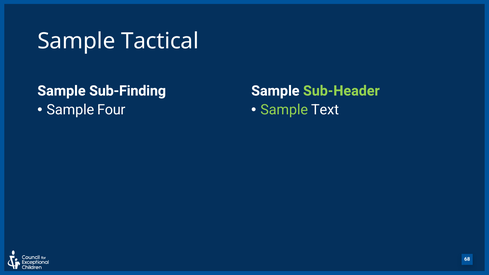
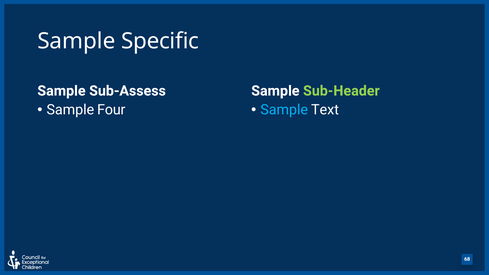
Tactical: Tactical -> Specific
Sub-Finding: Sub-Finding -> Sub-Assess
Sample at (284, 110) colour: light green -> light blue
